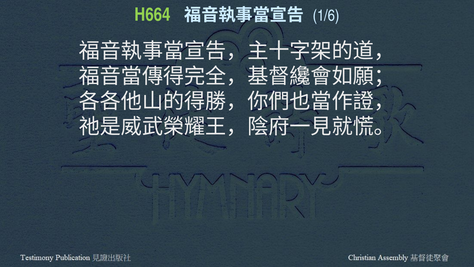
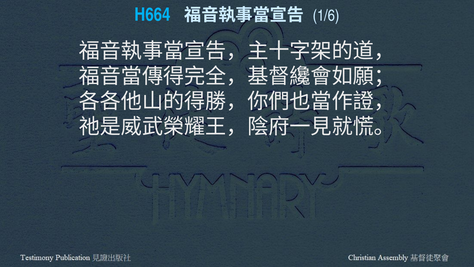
H664 colour: light green -> light blue
